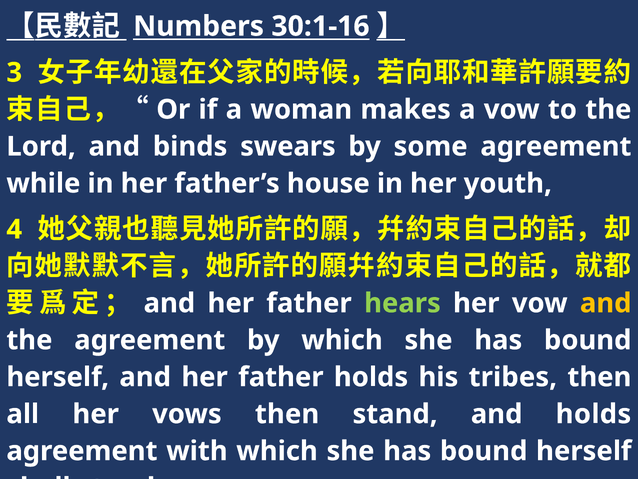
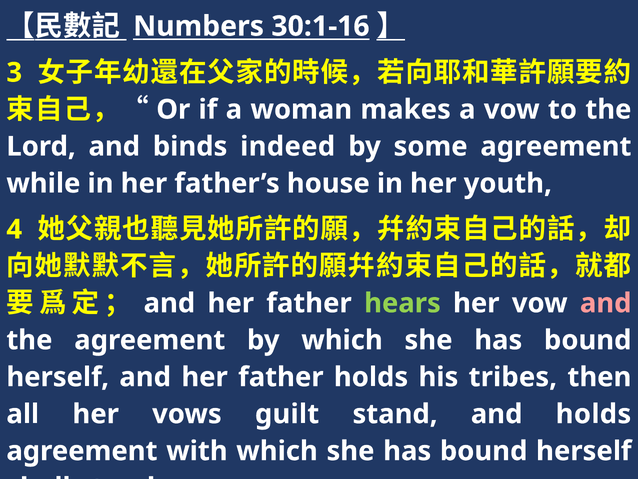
swears: swears -> indeed
and at (606, 303) colour: yellow -> pink
vows then: then -> guilt
